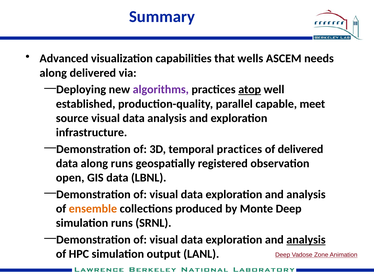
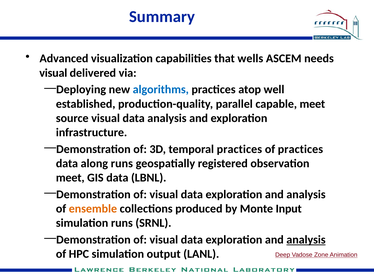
along at (53, 73): along -> visual
algorithms colour: purple -> blue
atop underline: present -> none
of delivered: delivered -> practices
open at (70, 178): open -> meet
Monte Deep: Deep -> Input
